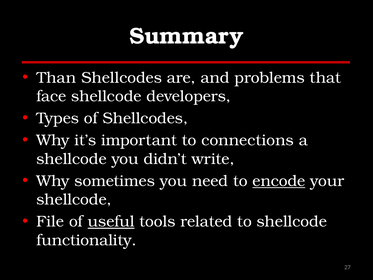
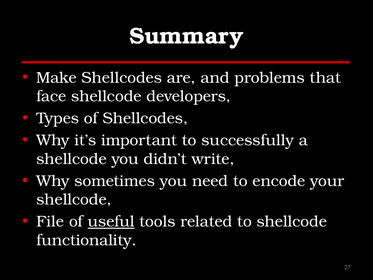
Than: Than -> Make
connections: connections -> successfully
encode underline: present -> none
